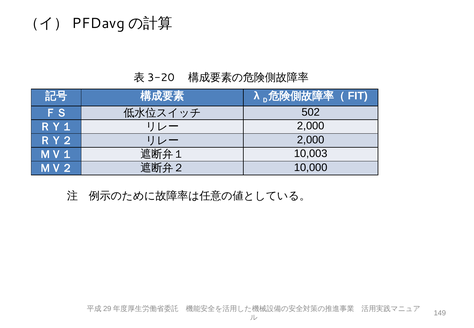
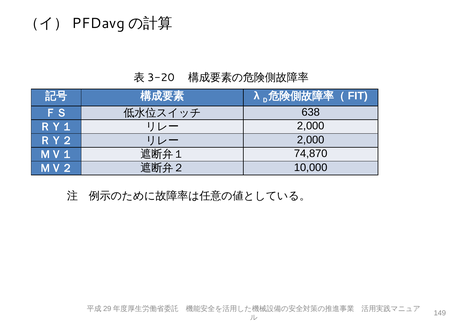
502: 502 -> 638
10,003: 10,003 -> 74,870
